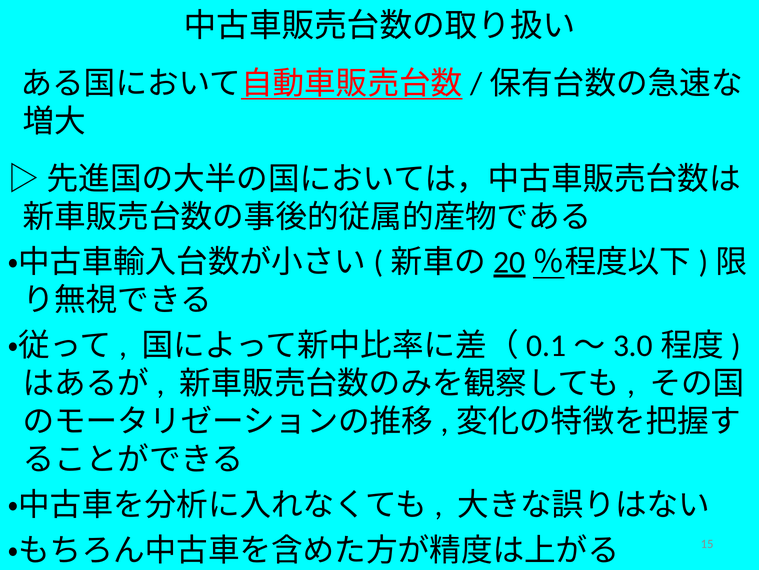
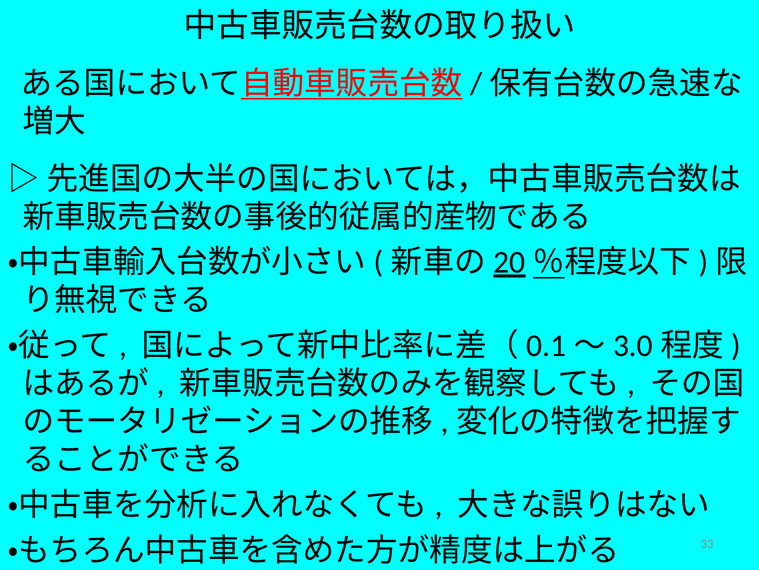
15: 15 -> 33
